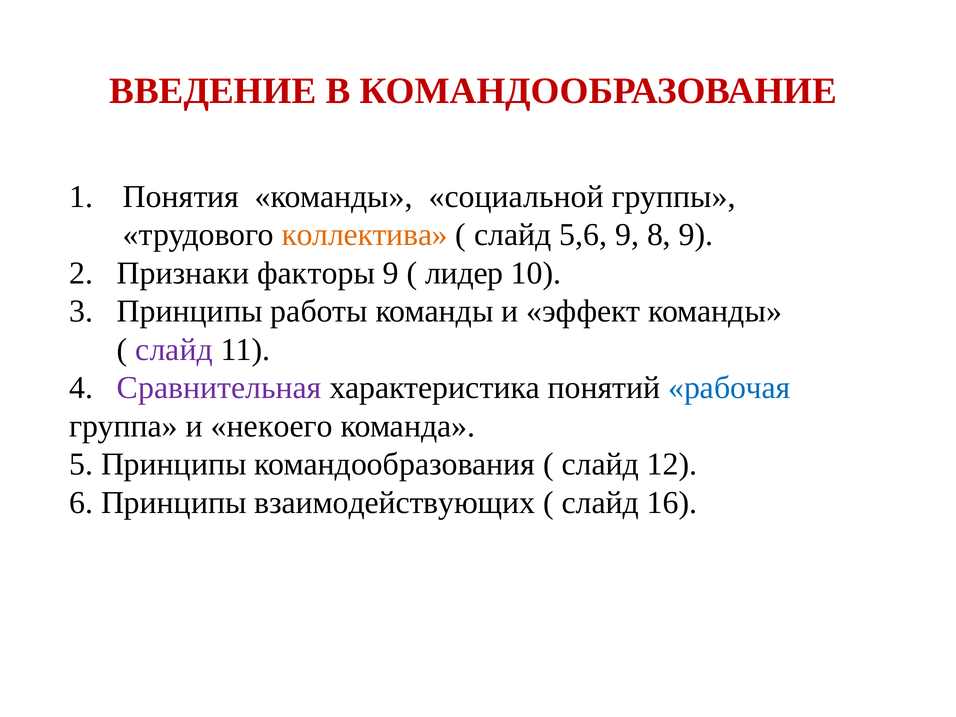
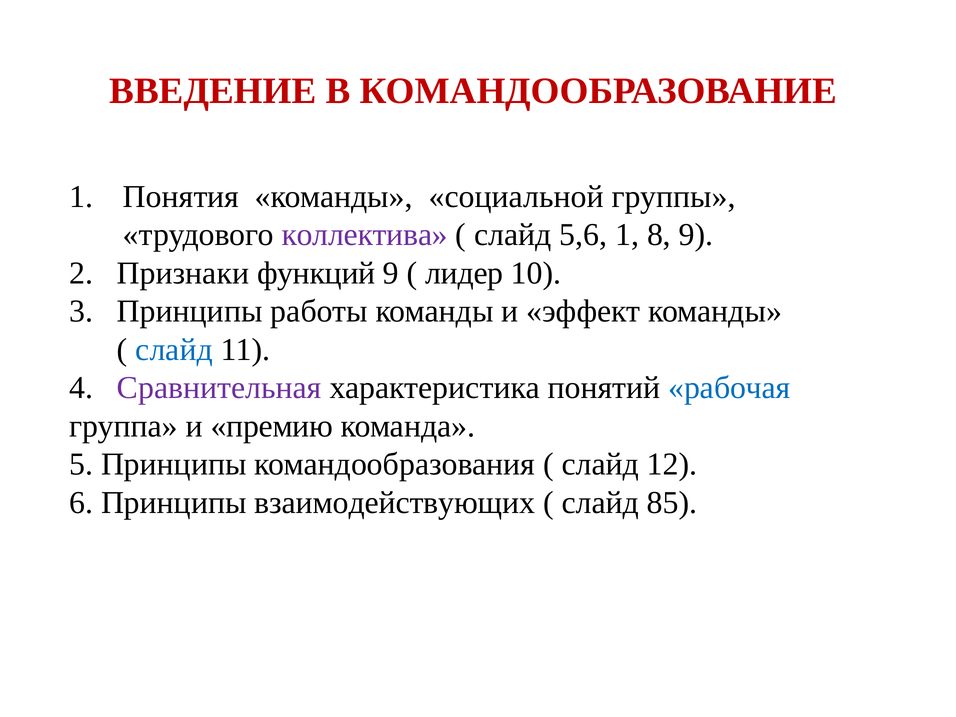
коллектива colour: orange -> purple
5,6 9: 9 -> 1
факторы: факторы -> функций
слайд at (174, 350) colour: purple -> blue
некоего: некоего -> премию
16: 16 -> 85
